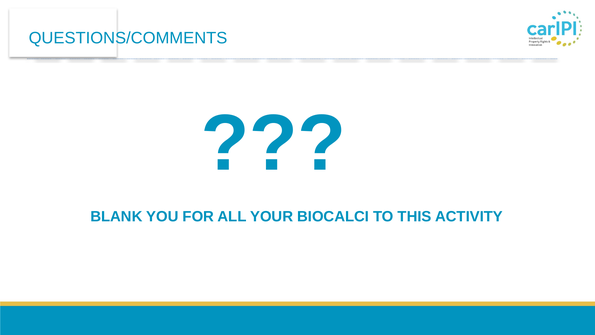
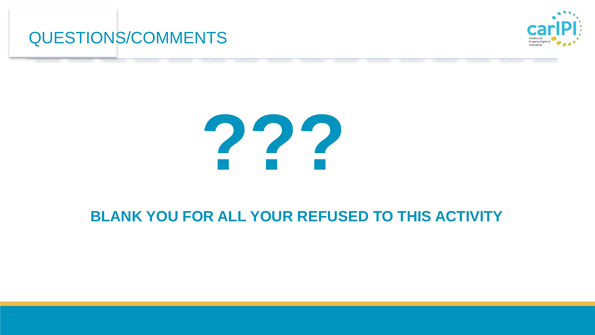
BIOCALCI: BIOCALCI -> REFUSED
